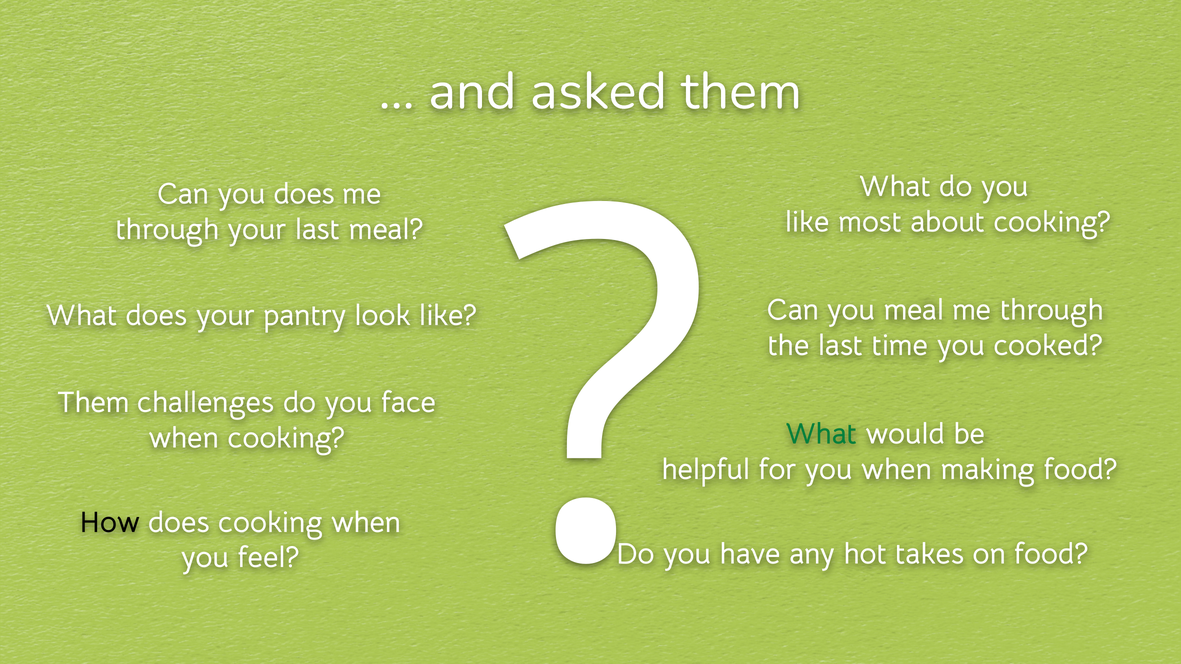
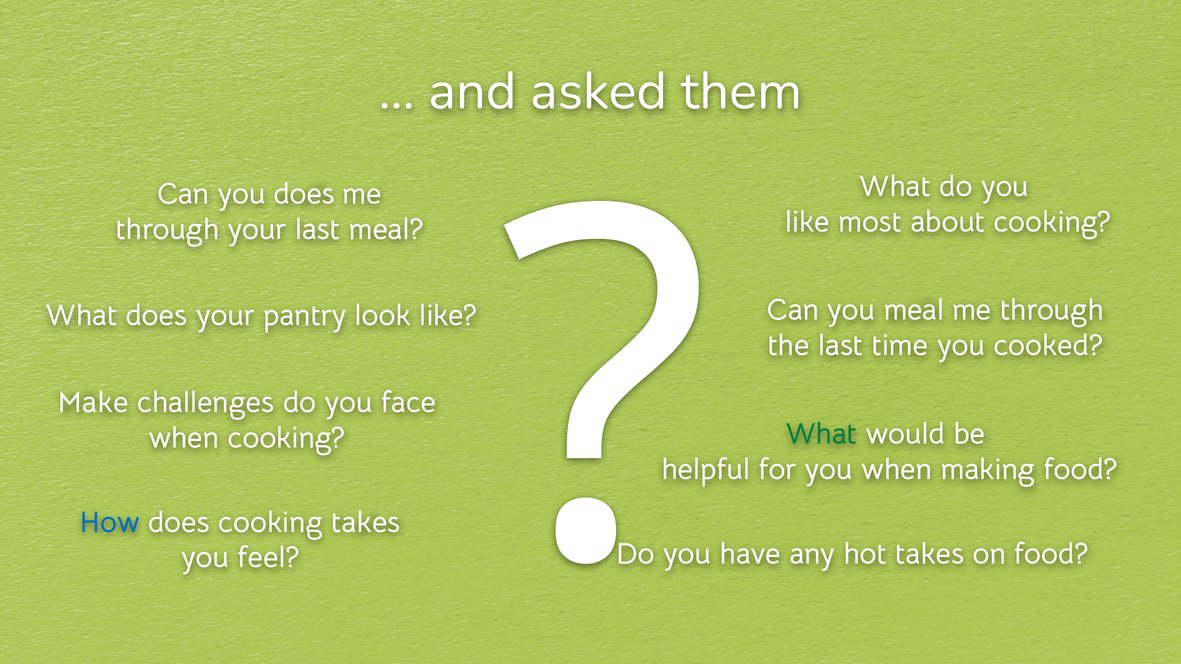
Them at (93, 403): Them -> Make
How colour: black -> blue
cooking when: when -> takes
